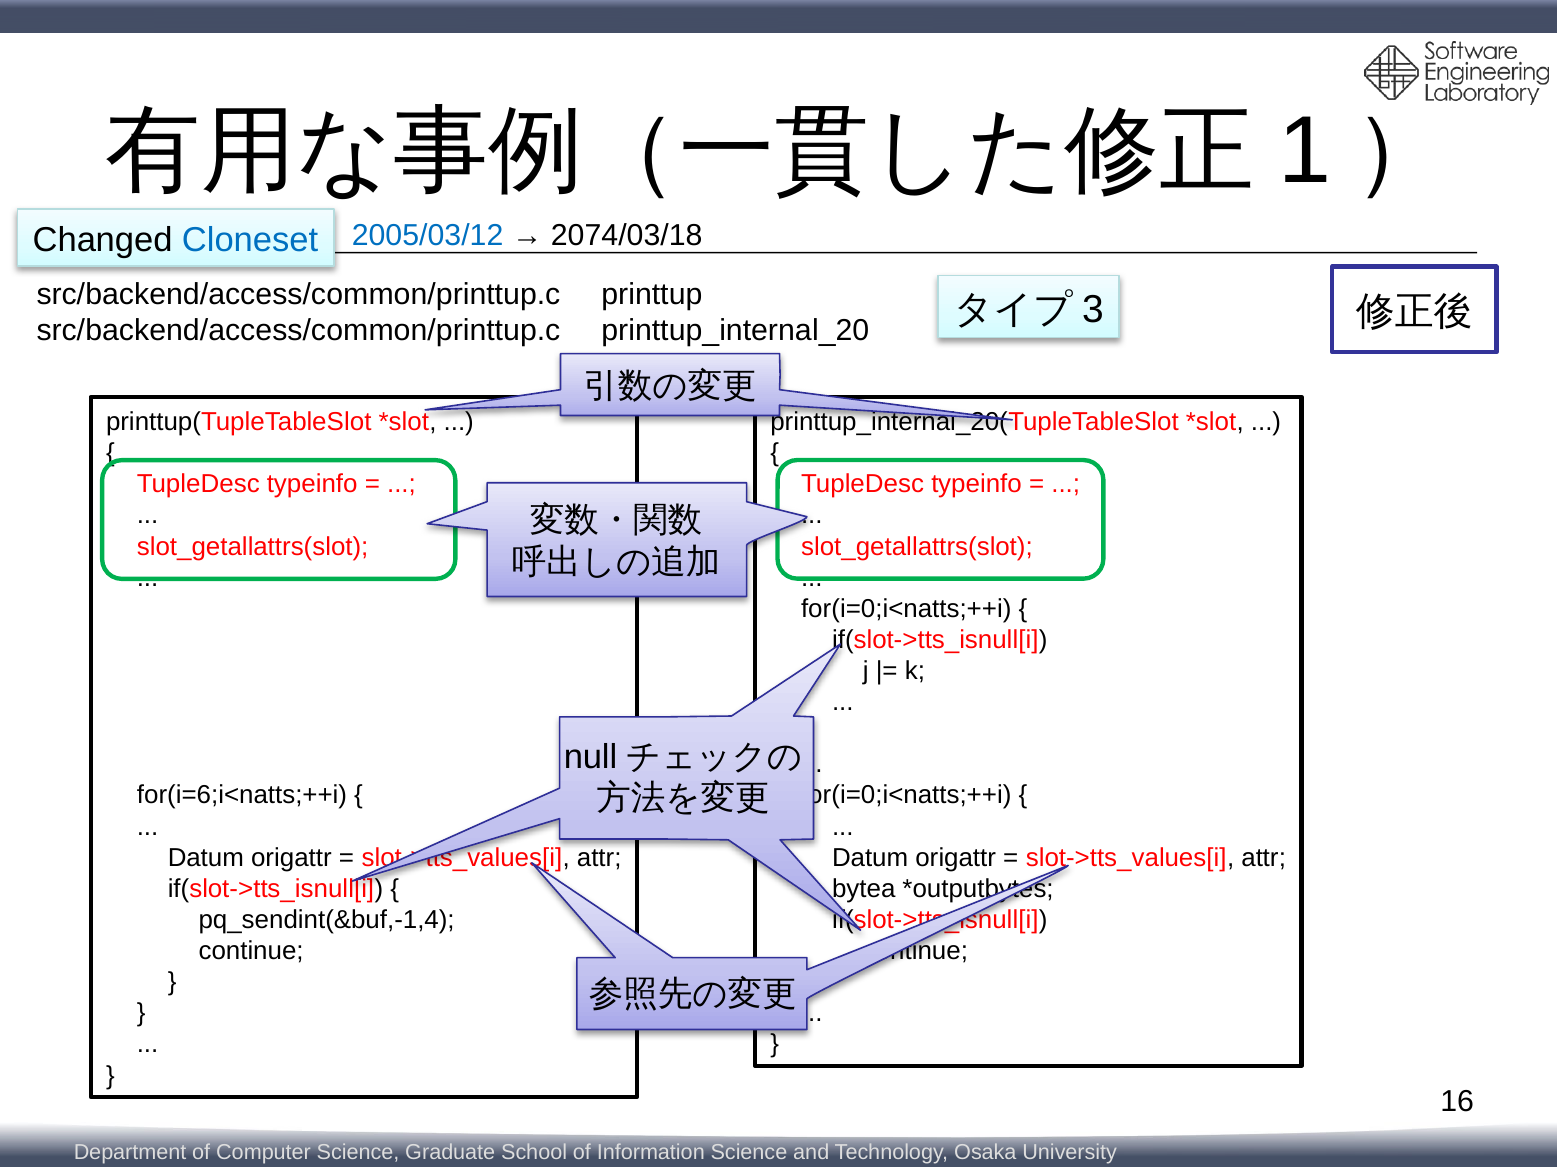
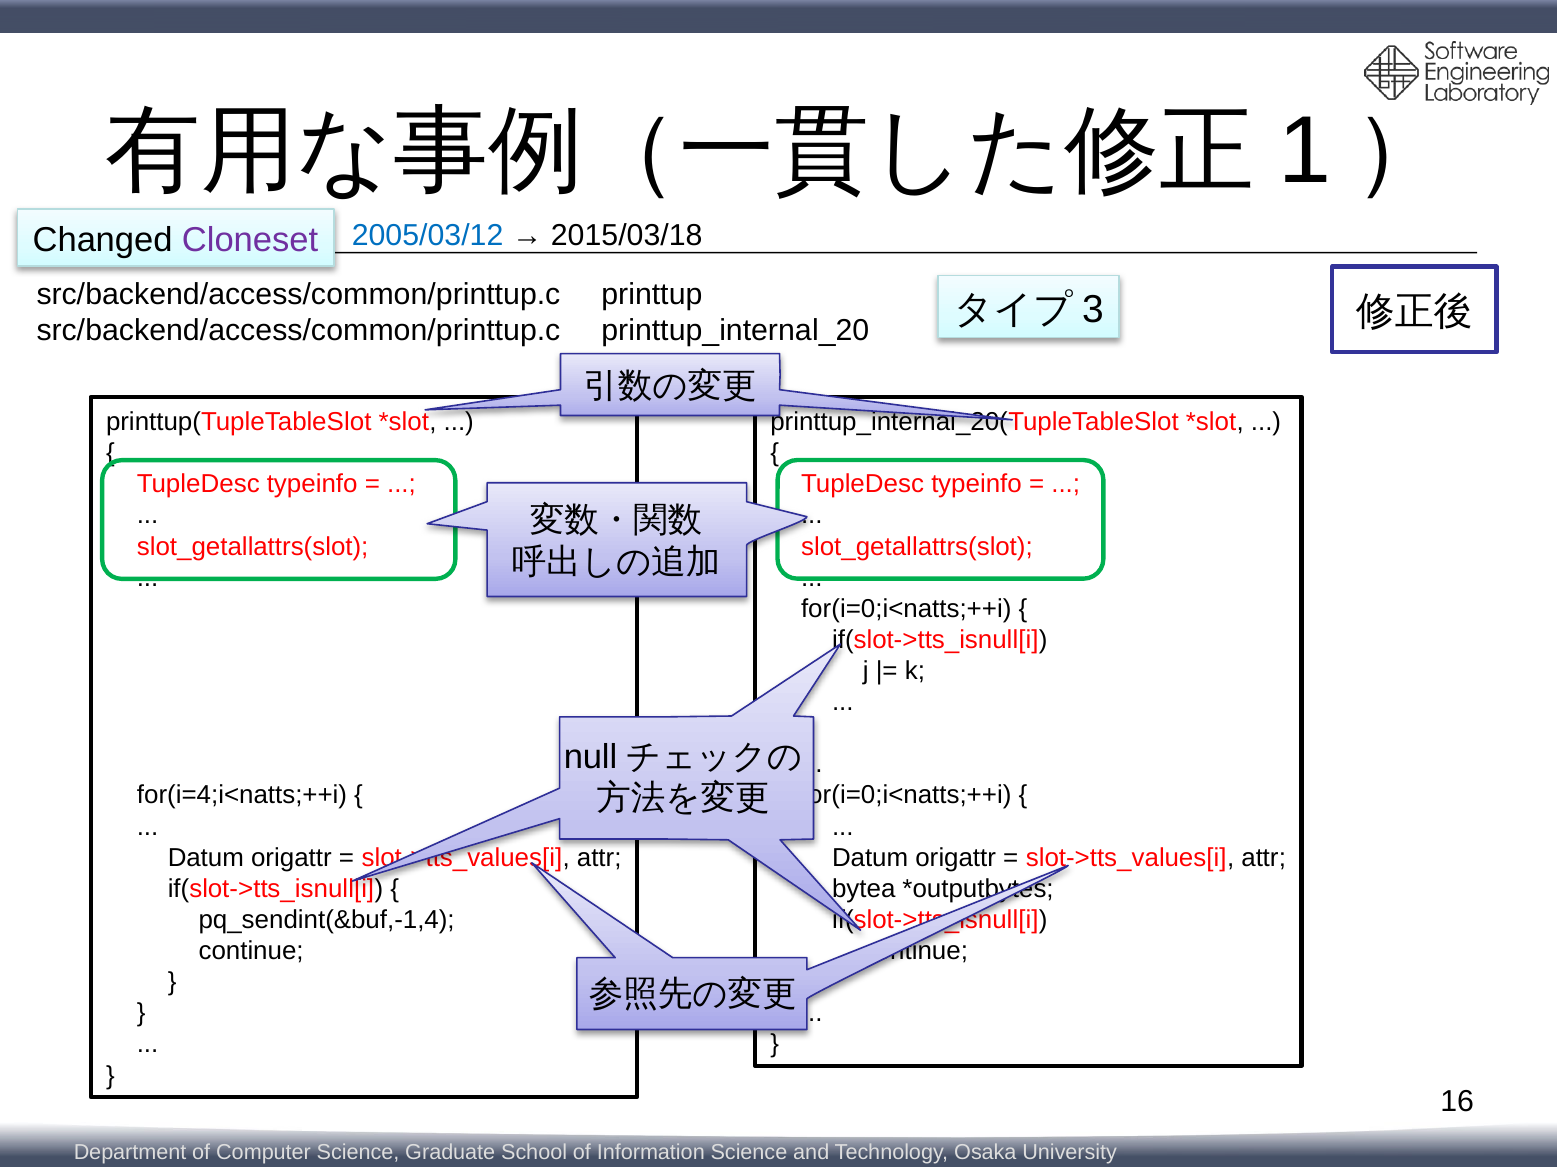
2074/03/18: 2074/03/18 -> 2015/03/18
Cloneset colour: blue -> purple
for(i=6;i<natts;++i: for(i=6;i<natts;++i -> for(i=4;i<natts;++i
